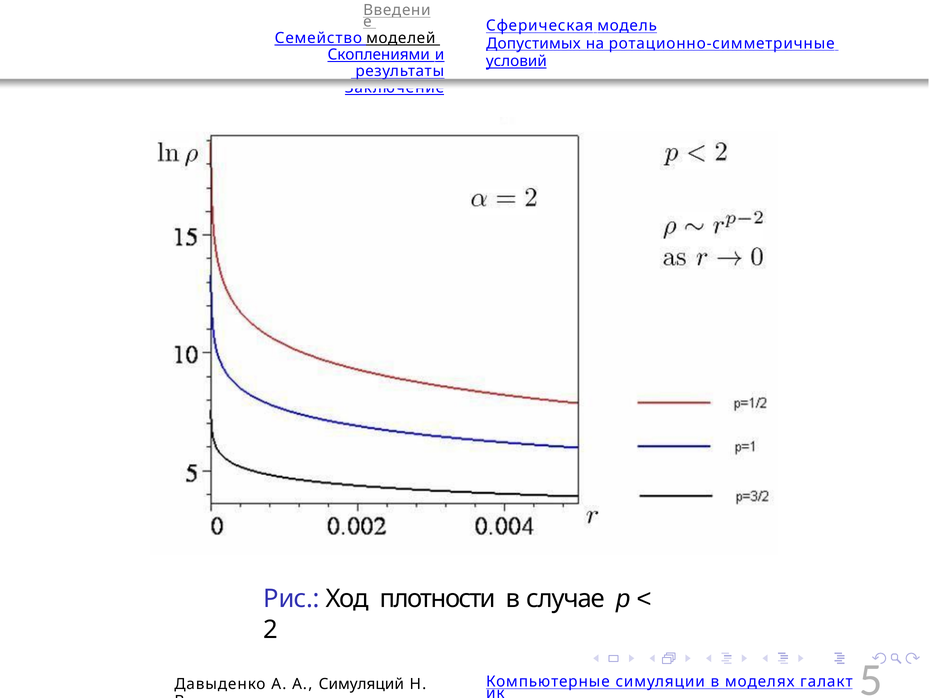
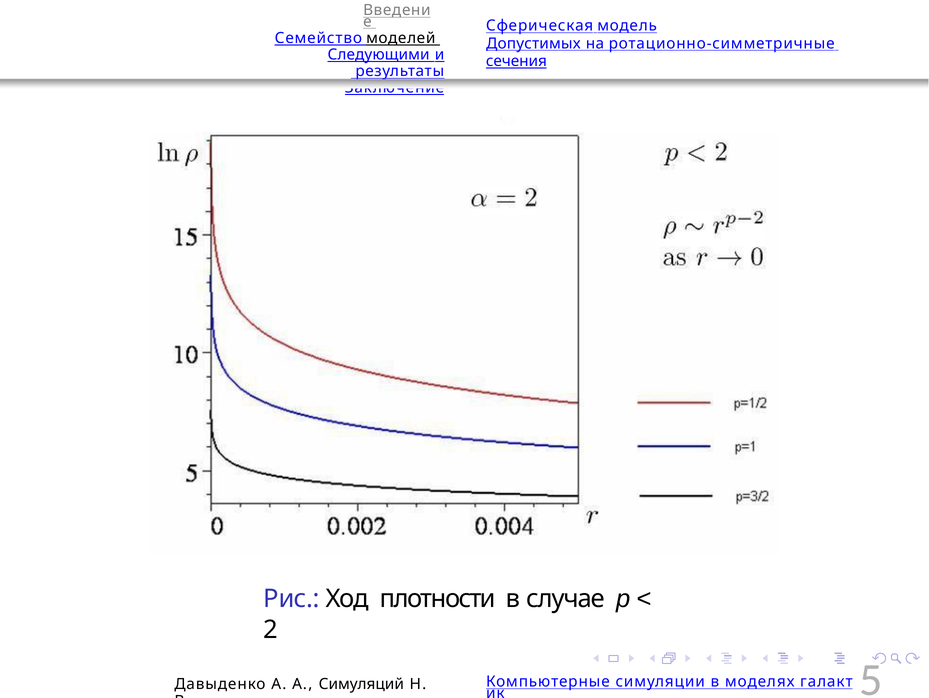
Скоплениями: Скоплениями -> Следующими
условий: условий -> сечения
